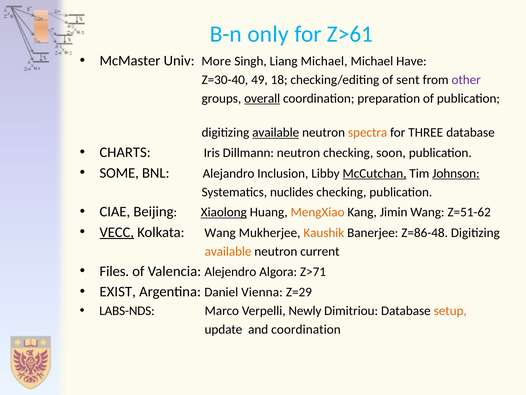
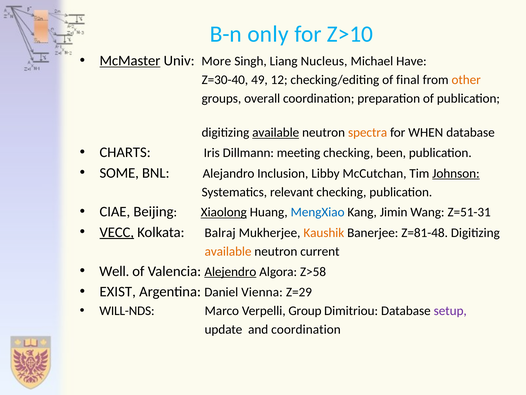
Z>61: Z>61 -> Z>10
McMaster underline: none -> present
Liang Michael: Michael -> Nucleus
18: 18 -> 12
sent: sent -> final
other colour: purple -> orange
overall underline: present -> none
THREE: THREE -> WHEN
Dillmann neutron: neutron -> meeting
soon: soon -> been
McCutchan underline: present -> none
nuclides: nuclides -> relevant
MengXiao colour: orange -> blue
Z=51-62: Z=51-62 -> Z=51-31
Kolkata Wang: Wang -> Balraj
Z=86-48: Z=86-48 -> Z=81-48
Files: Files -> Well
Alejendro underline: none -> present
Z>71: Z>71 -> Z>58
LABS-NDS: LABS-NDS -> WILL-NDS
Newly: Newly -> Group
setup colour: orange -> purple
